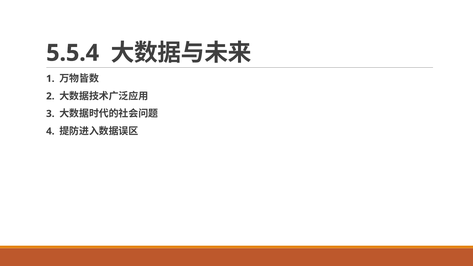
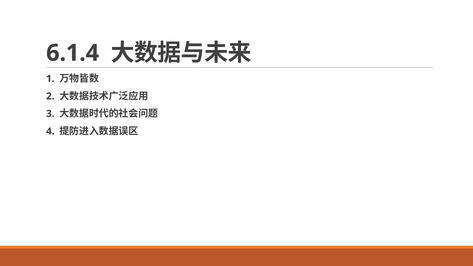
5.5.4: 5.5.4 -> 6.1.4
